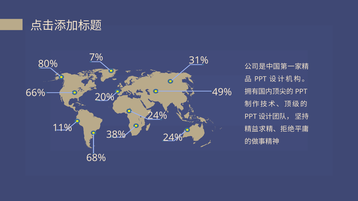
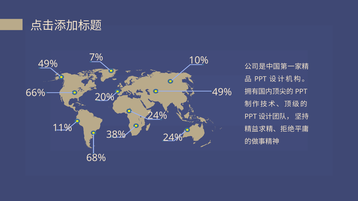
31%: 31% -> 10%
80% at (48, 64): 80% -> 49%
